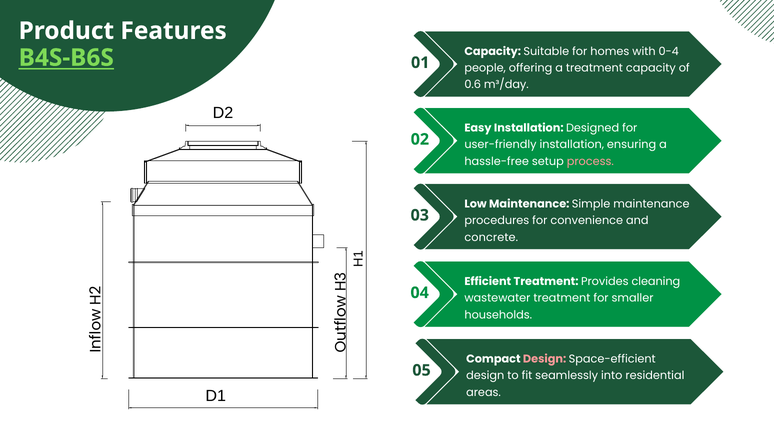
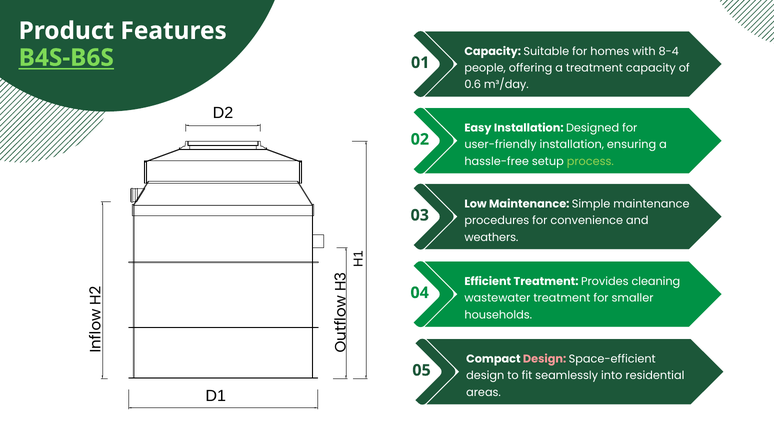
0-4: 0-4 -> 8-4
process colour: pink -> light green
concrete: concrete -> weathers
